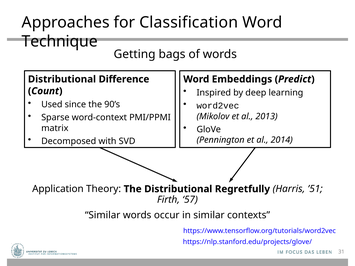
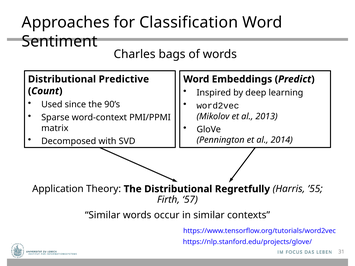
Technique: Technique -> Sentiment
Getting: Getting -> Charles
Difference: Difference -> Predictive
’51: ’51 -> ’55
